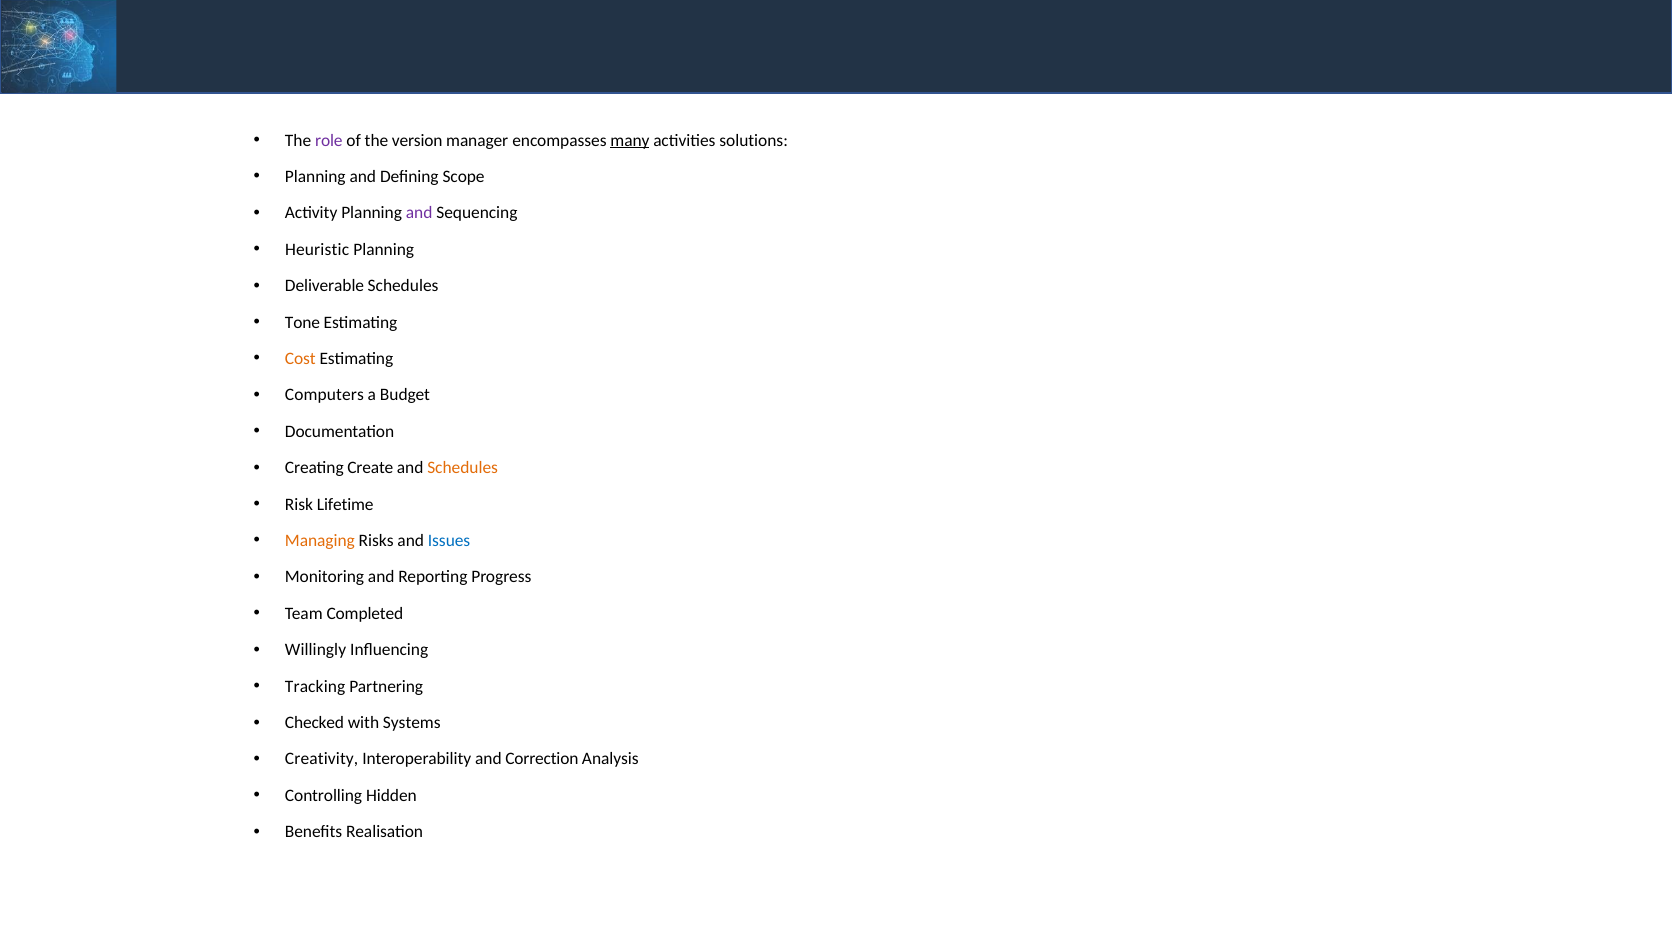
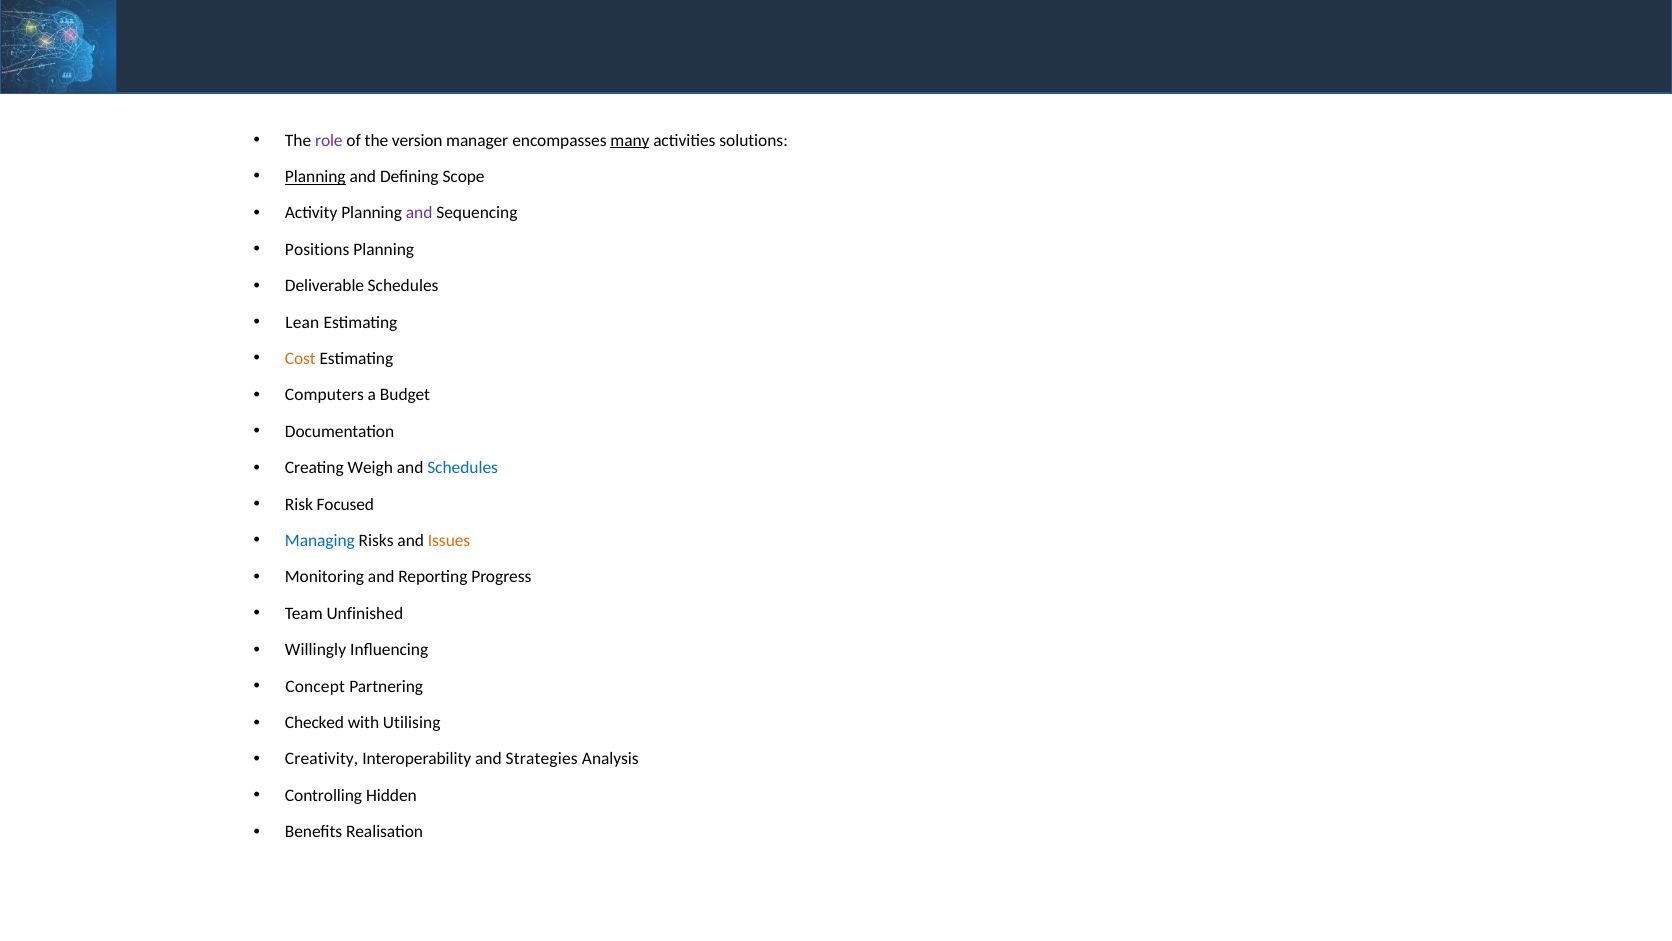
Planning at (315, 177) underline: none -> present
Heuristic: Heuristic -> Positions
Tone: Tone -> Lean
Create: Create -> Weigh
Schedules at (463, 468) colour: orange -> blue
Lifetime: Lifetime -> Focused
Managing colour: orange -> blue
Issues colour: blue -> orange
Completed: Completed -> Unfinished
Tracking: Tracking -> Concept
Systems: Systems -> Utilising
Correction: Correction -> Strategies
